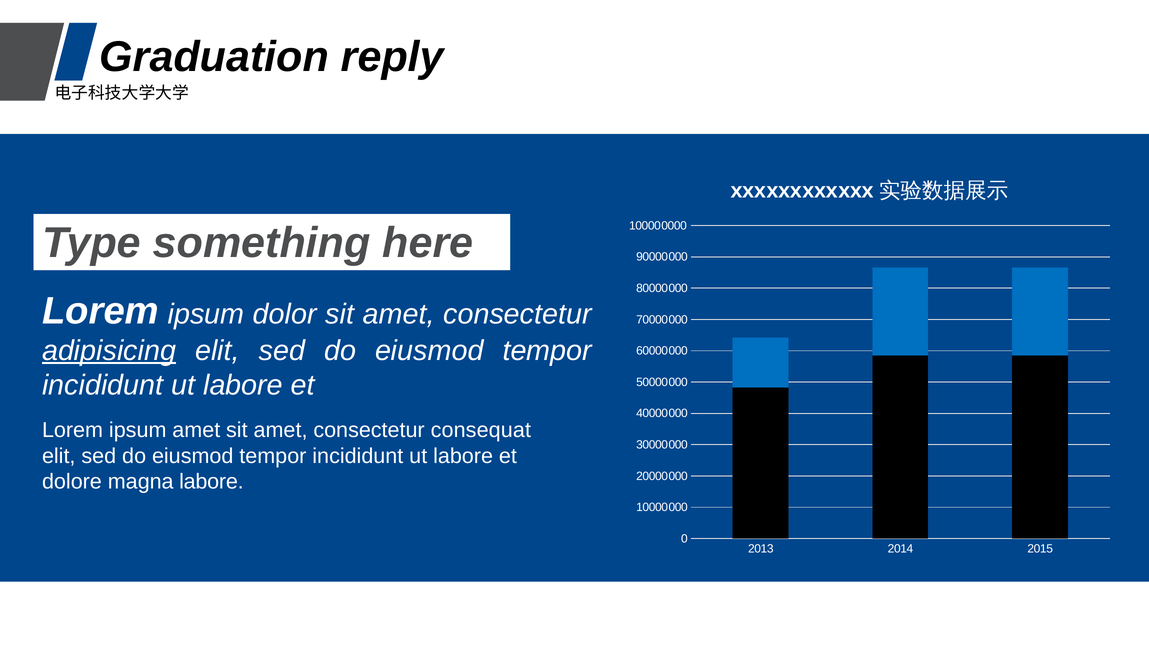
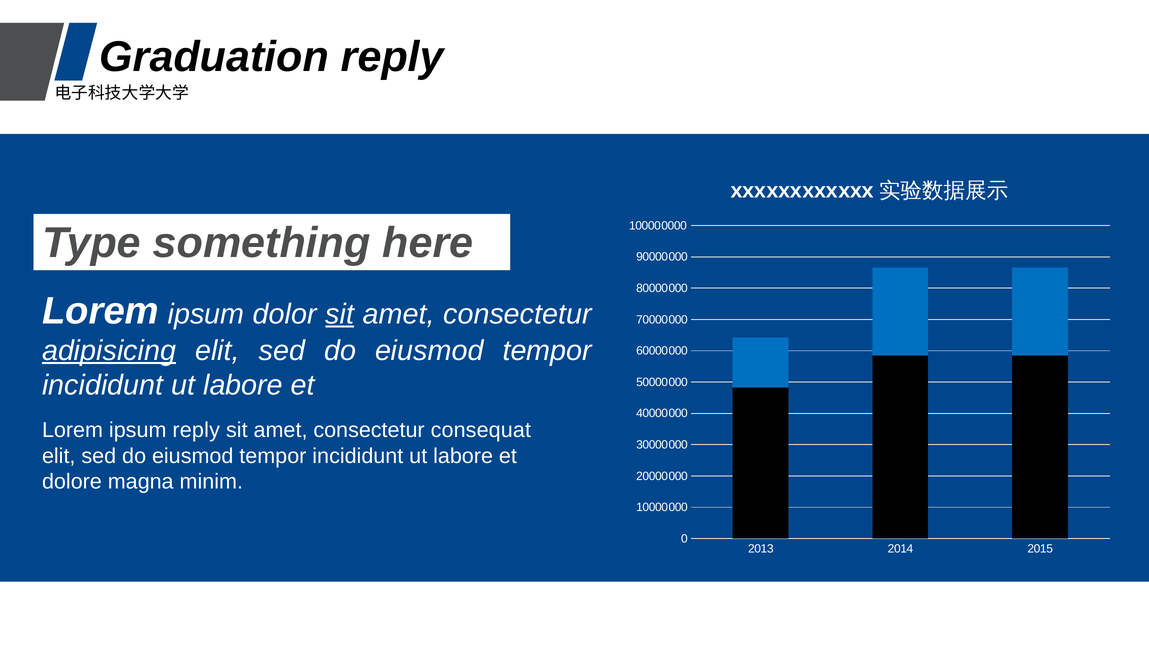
sit at (340, 314) underline: none -> present
ipsum amet: amet -> reply
magna labore: labore -> minim
